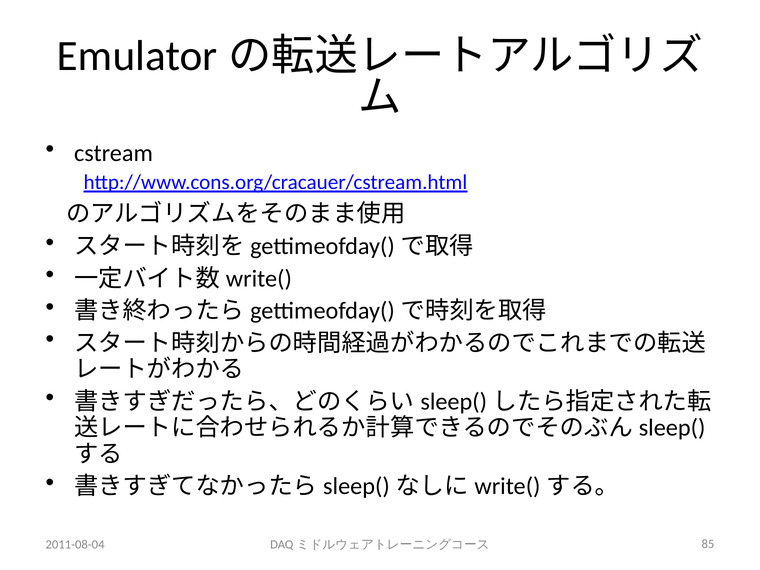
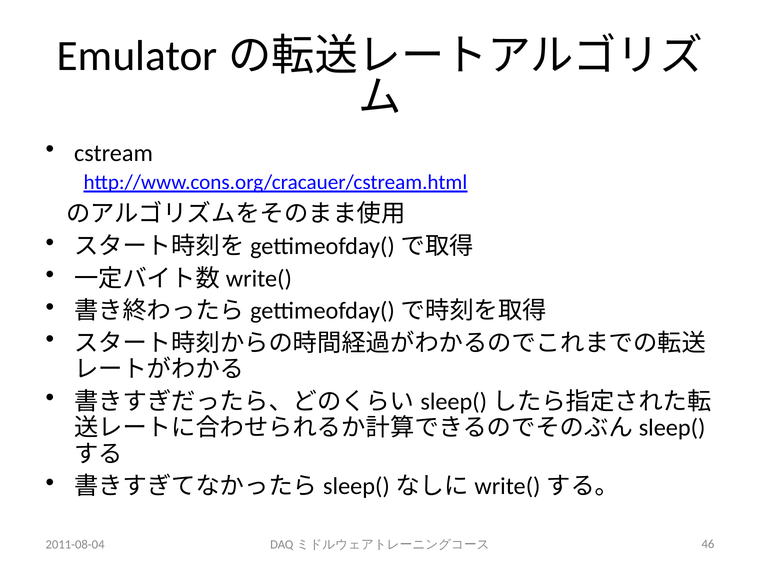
85: 85 -> 46
